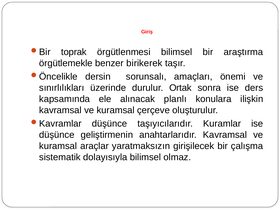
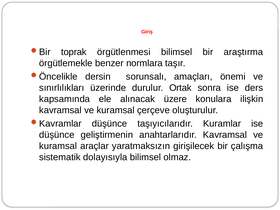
birikerek: birikerek -> normlara
planlı: planlı -> üzere
